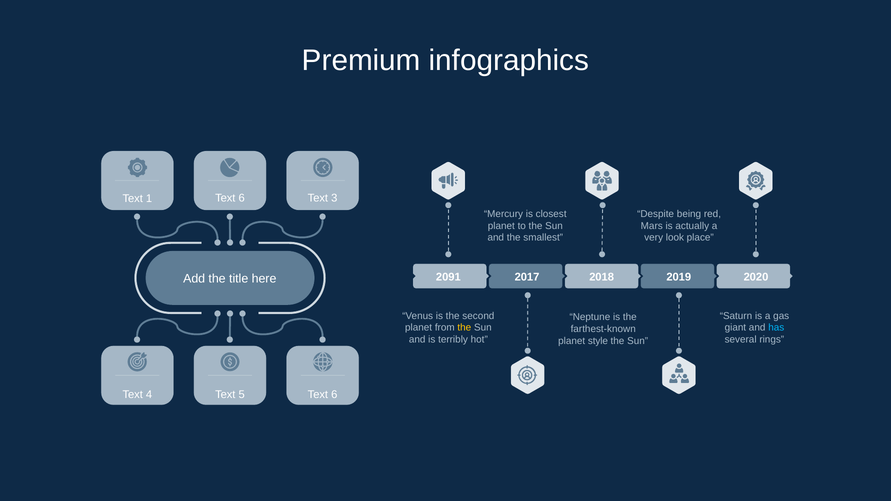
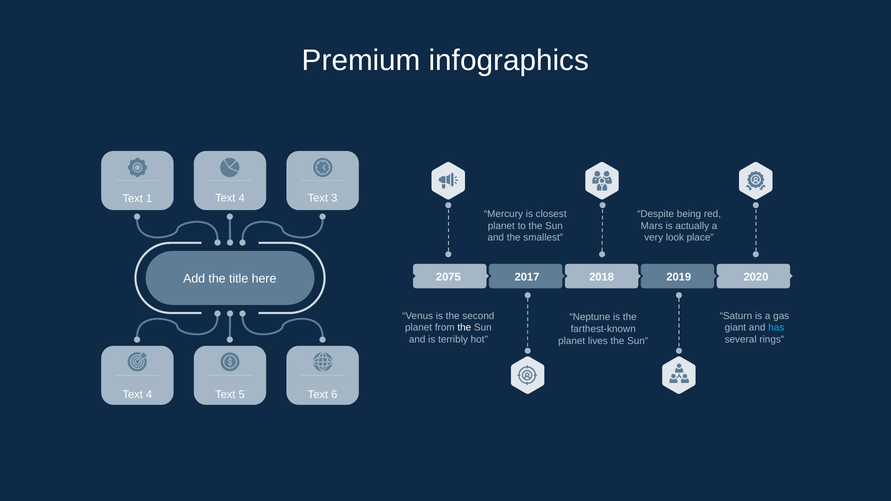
1 Text 6: 6 -> 4
2091: 2091 -> 2075
the at (464, 328) colour: yellow -> white
style: style -> lives
